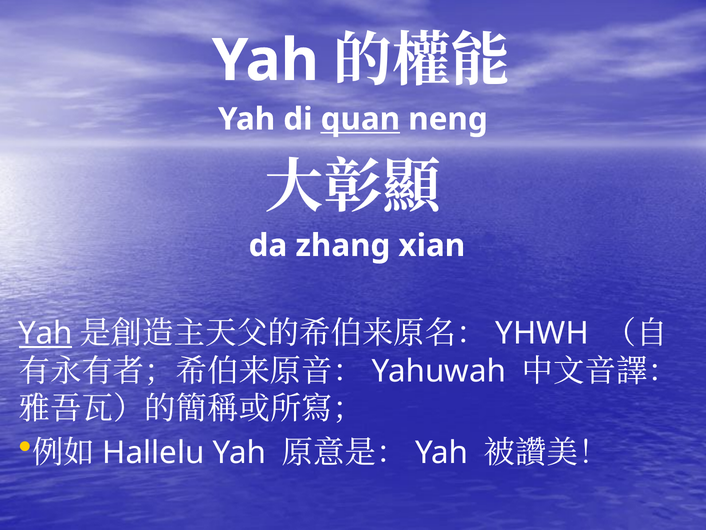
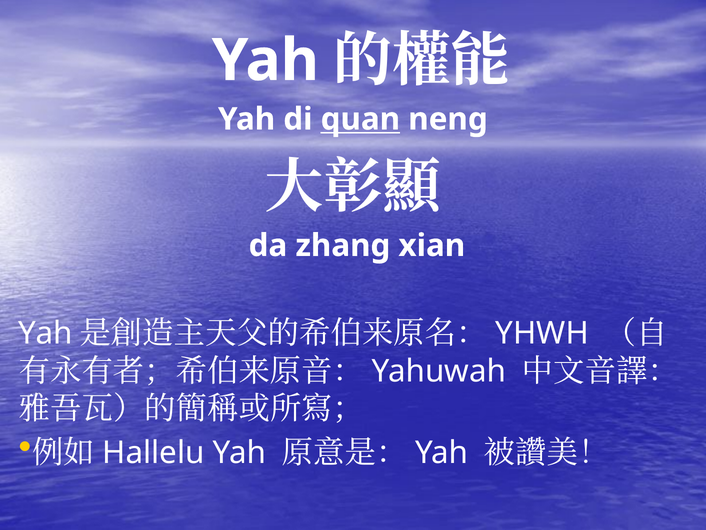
Yah at (46, 333) underline: present -> none
